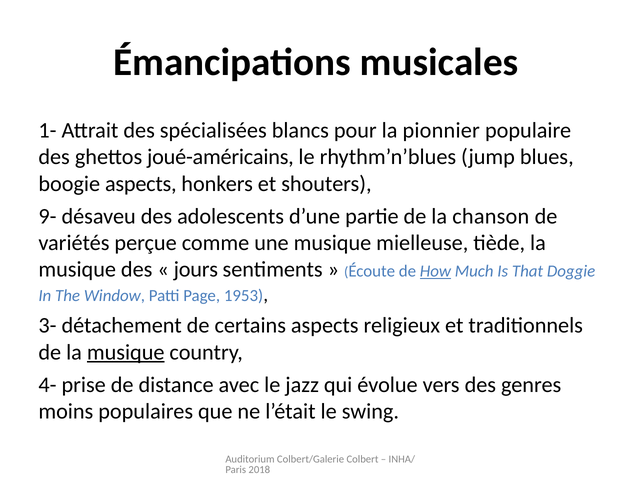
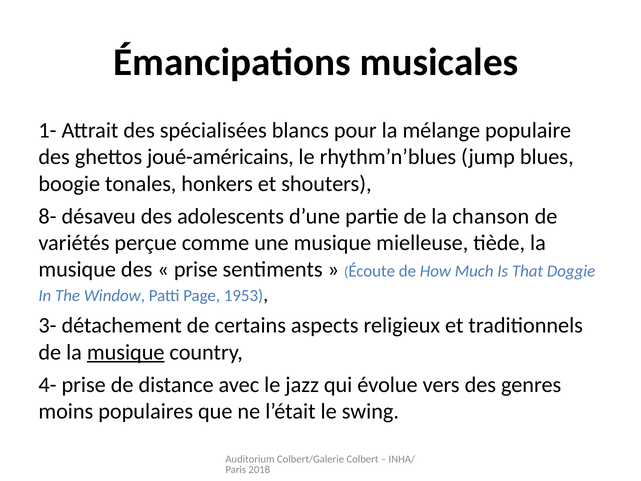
pionnier: pionnier -> mélange
boogie aspects: aspects -> tonales
9-: 9- -> 8-
jours at (196, 269): jours -> prise
How underline: present -> none
